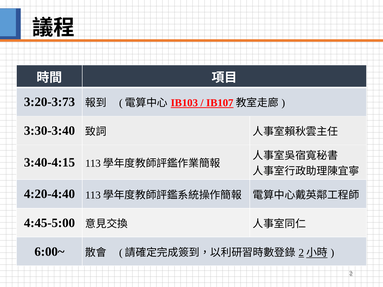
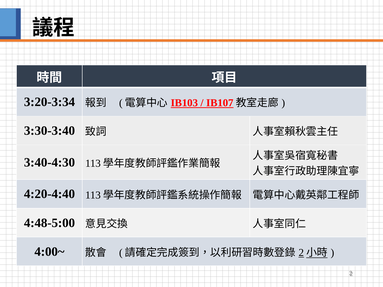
3:20-3:73: 3:20-3:73 -> 3:20-3:34
3:40-4:15: 3:40-4:15 -> 3:40-4:30
4:45-5:00: 4:45-5:00 -> 4:48-5:00
6:00~: 6:00~ -> 4:00~
